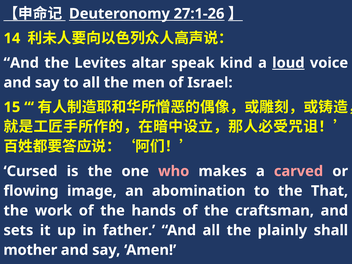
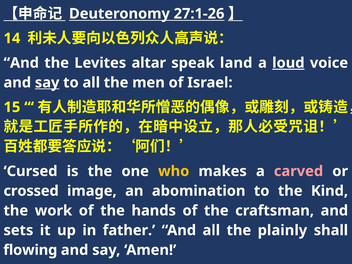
kind: kind -> land
say at (47, 83) underline: none -> present
who colour: pink -> yellow
flowing: flowing -> crossed
That: That -> Kind
mother: mother -> flowing
